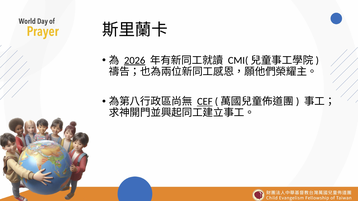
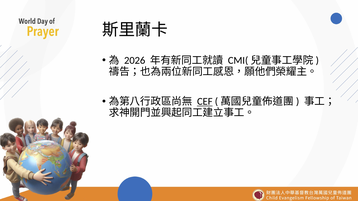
2026 underline: present -> none
